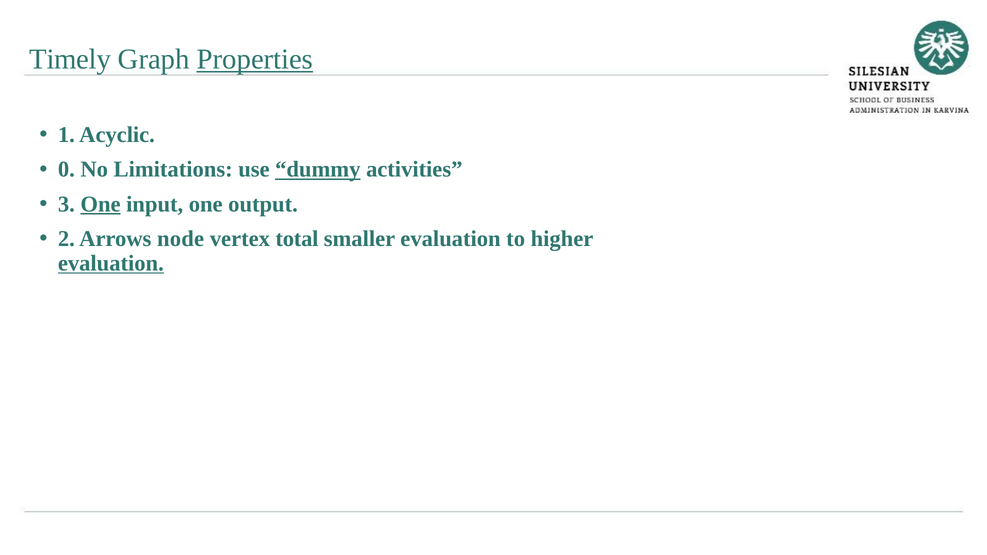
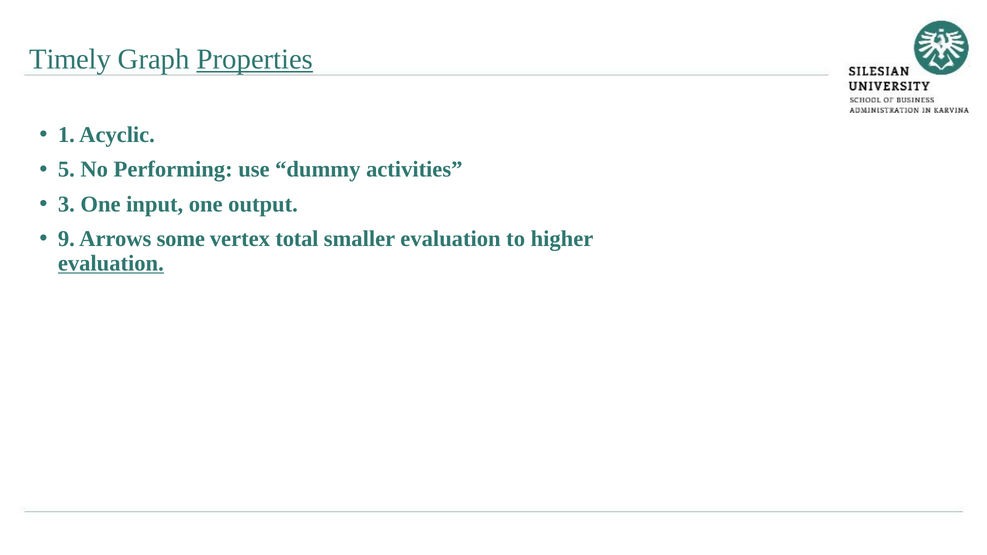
0: 0 -> 5
Limitations: Limitations -> Performing
dummy underline: present -> none
One at (101, 204) underline: present -> none
2: 2 -> 9
node: node -> some
